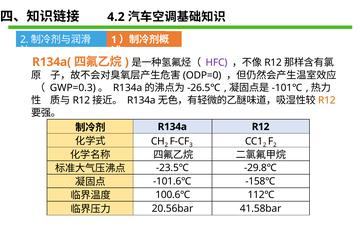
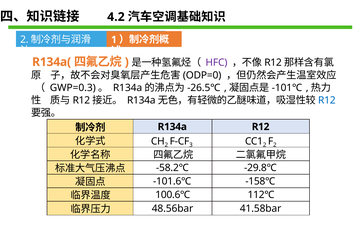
R12 at (327, 100) colour: orange -> blue
-23.5℃: -23.5℃ -> -58.2℃
20.56bar: 20.56bar -> 48.56bar
